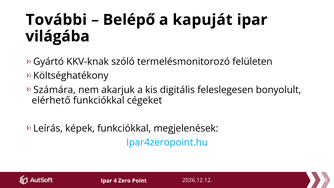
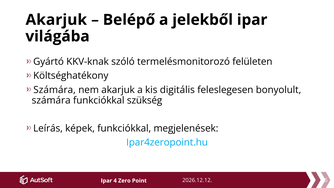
További at (56, 20): További -> Akarjuk
kapuját: kapuját -> jelekből
elérhető at (51, 100): elérhető -> számára
cégeket: cégeket -> szükség
